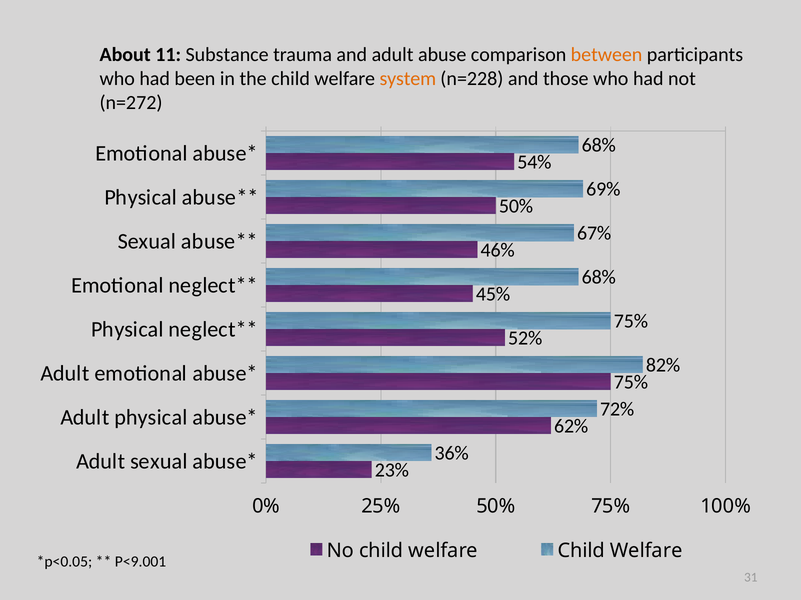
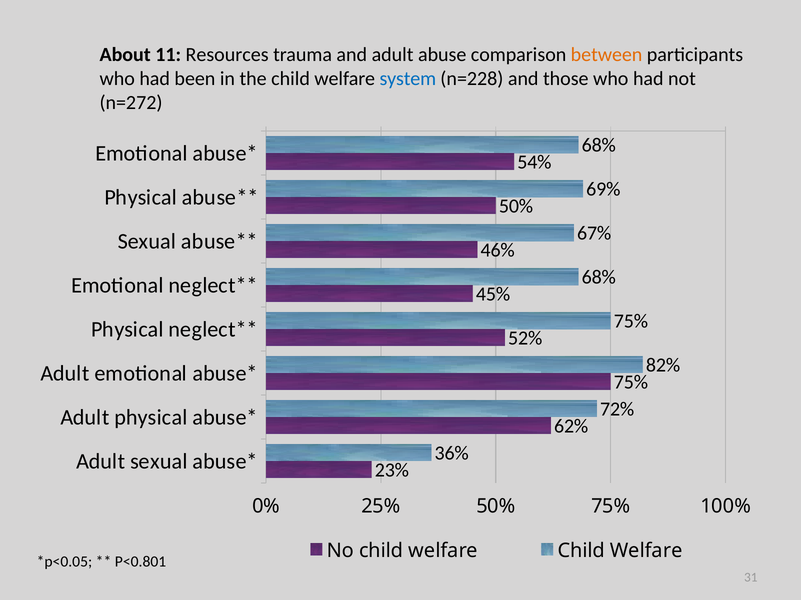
Substance: Substance -> Resources
system colour: orange -> blue
P<9.001: P<9.001 -> P<0.801
